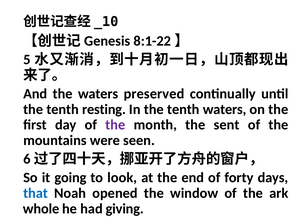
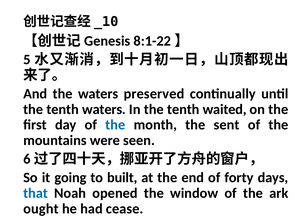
tenth resting: resting -> waters
tenth waters: waters -> waited
the at (115, 124) colour: purple -> blue
look: look -> built
whole: whole -> ought
giving: giving -> cease
